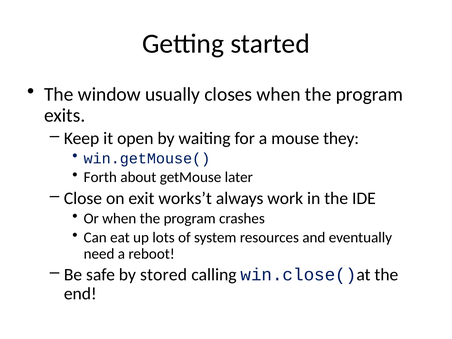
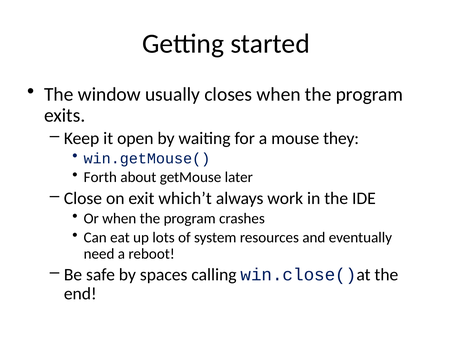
works’t: works’t -> which’t
stored: stored -> spaces
